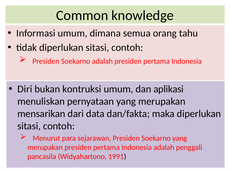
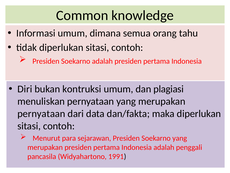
aplikasi: aplikasi -> plagiasi
mensarikan at (41, 113): mensarikan -> pernyataan
